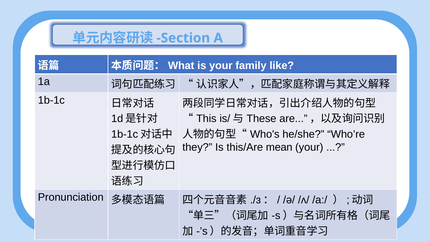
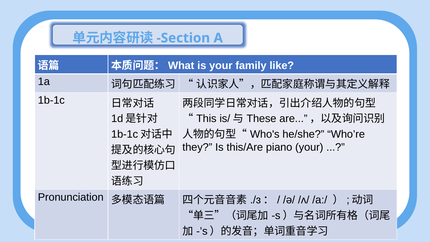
mean: mean -> piano
